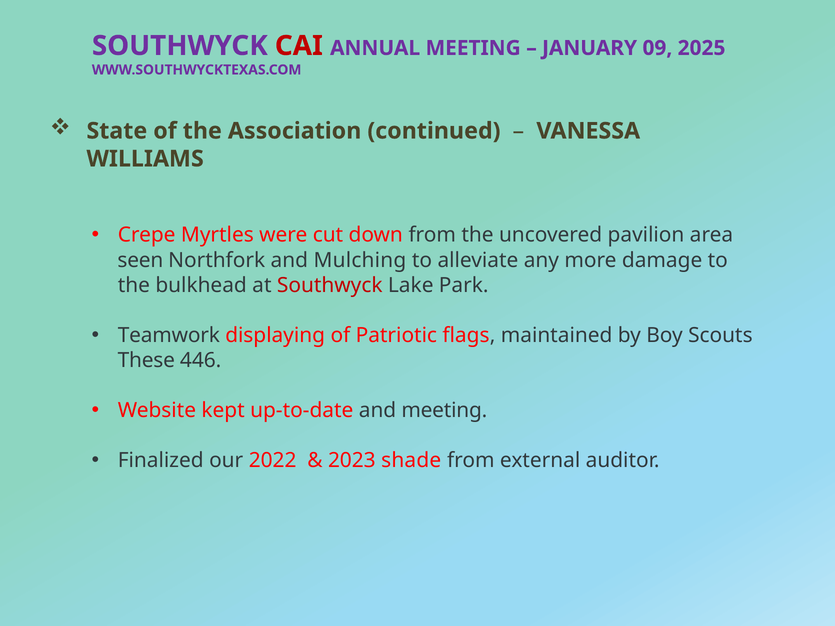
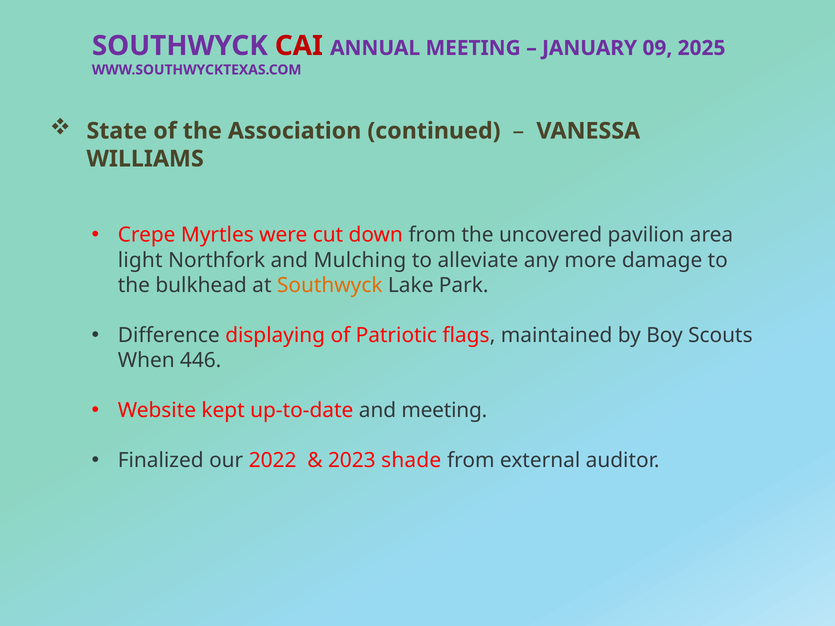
seen: seen -> light
Southwyck at (330, 285) colour: red -> orange
Teamwork: Teamwork -> Difference
These: These -> When
